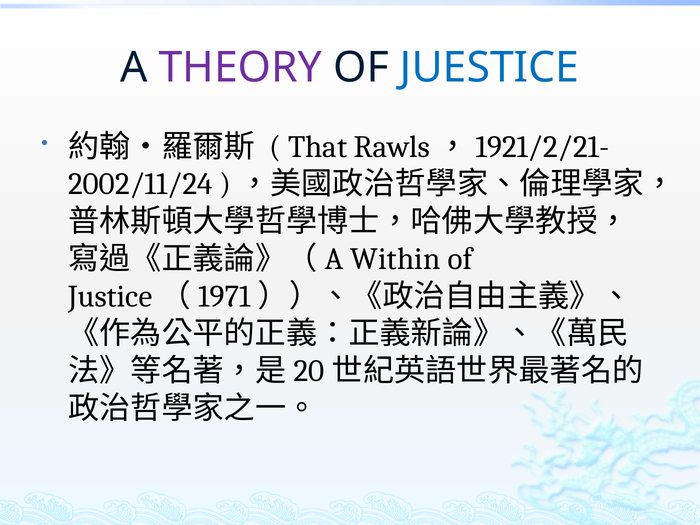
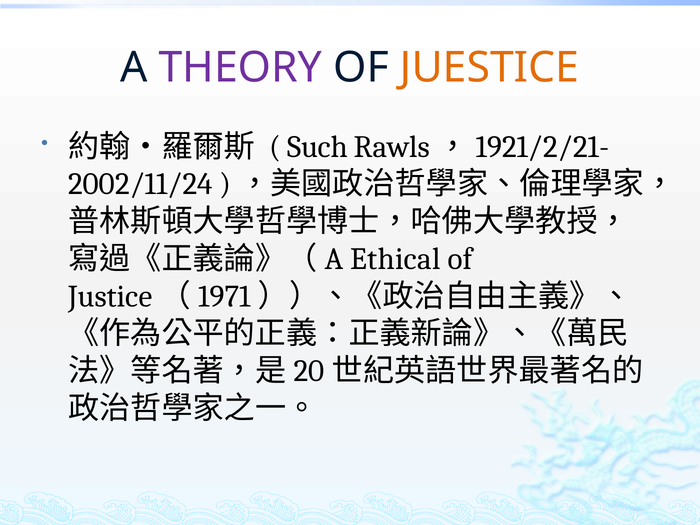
JUESTICE colour: blue -> orange
That: That -> Such
Within: Within -> Ethical
